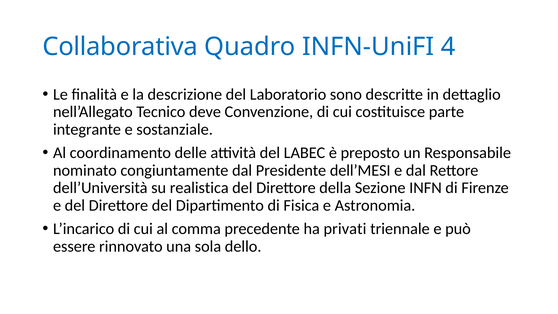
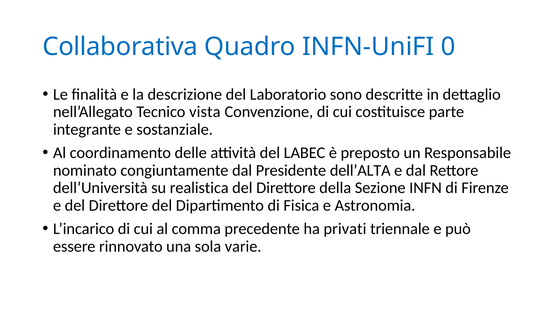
4: 4 -> 0
deve: deve -> vista
dell’MESI: dell’MESI -> dell’ALTA
dello: dello -> varie
